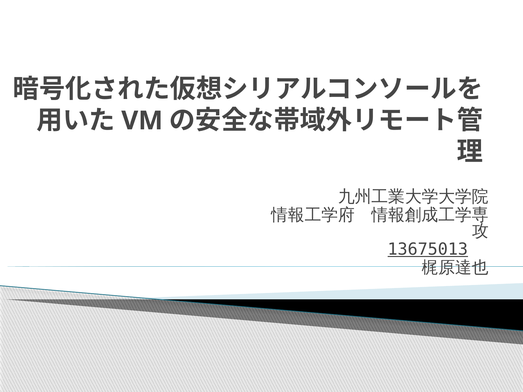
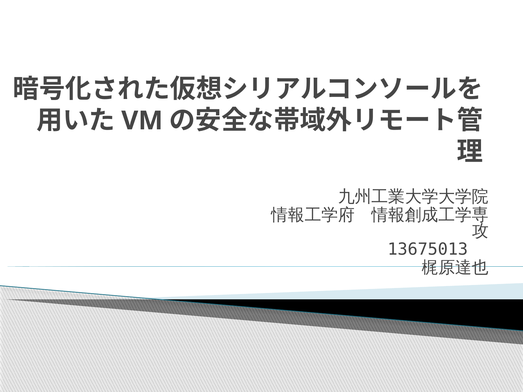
13675013 underline: present -> none
